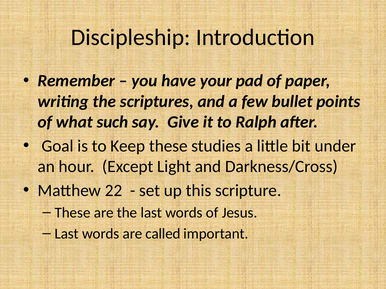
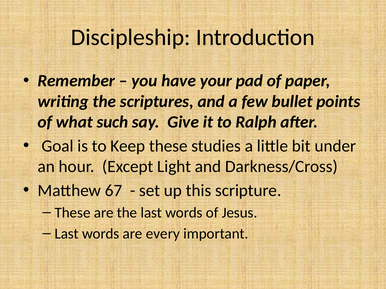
22: 22 -> 67
called: called -> every
